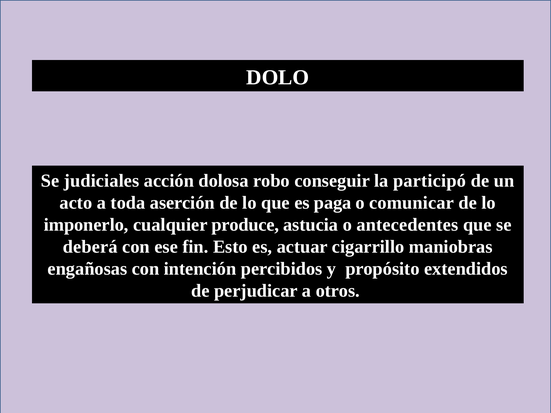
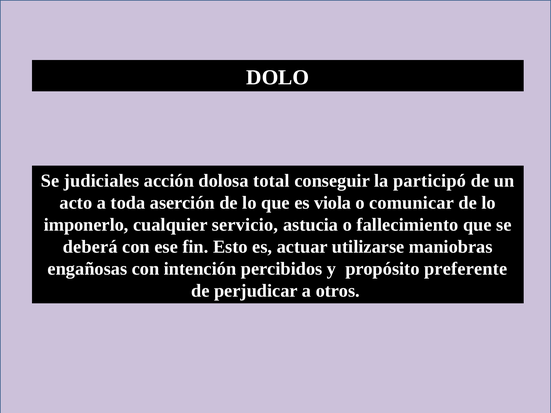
robo: robo -> total
paga: paga -> viola
produce: produce -> servicio
antecedentes: antecedentes -> fallecimiento
cigarrillo: cigarrillo -> utilizarse
extendidos: extendidos -> preferente
